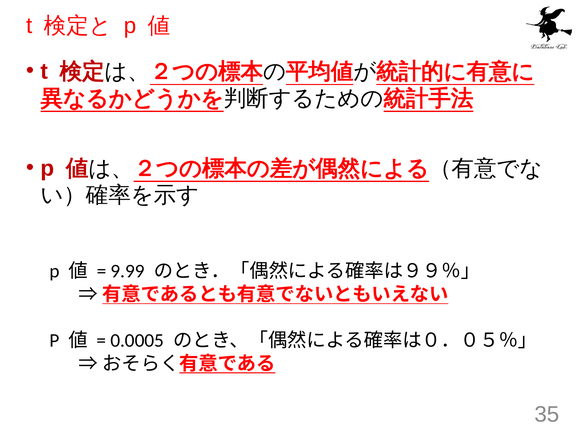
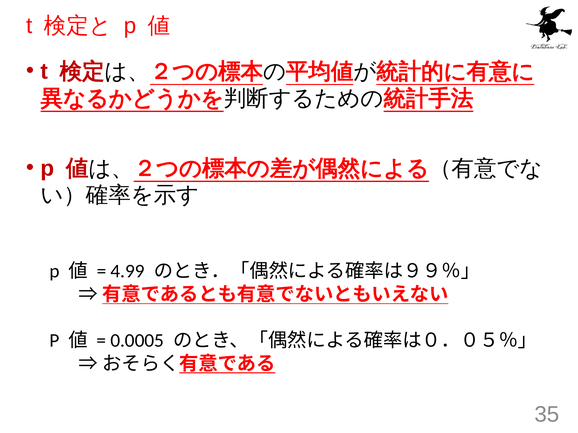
9.99: 9.99 -> 4.99
